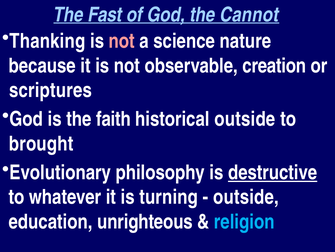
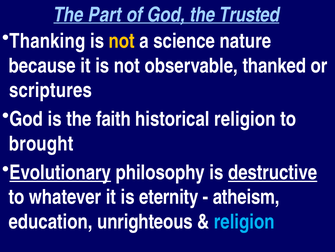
Fast: Fast -> Part
Cannot: Cannot -> Trusted
not at (122, 41) colour: pink -> yellow
creation: creation -> thanked
historical outside: outside -> religion
Evolutionary underline: none -> present
turning: turning -> eternity
outside at (246, 197): outside -> atheism
